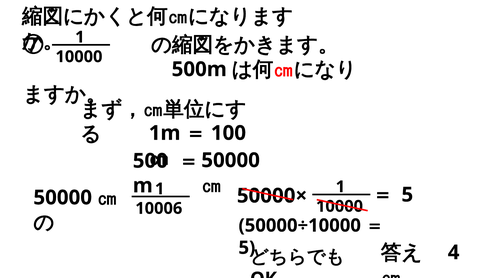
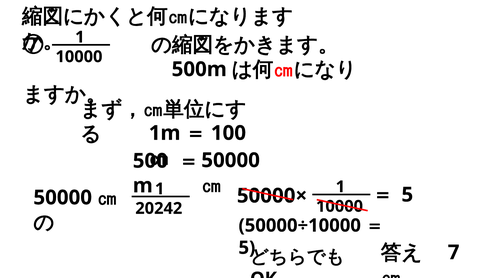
10006: 10006 -> 20242
4: 4 -> 7
